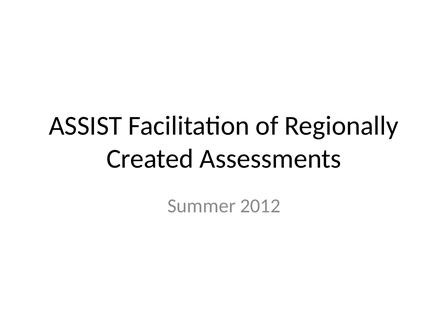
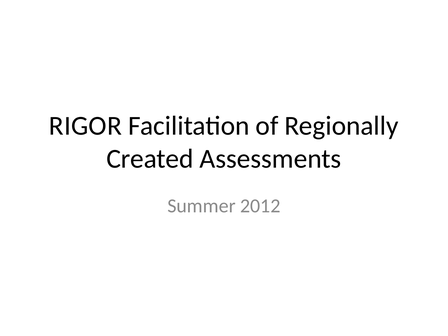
ASSIST: ASSIST -> RIGOR
